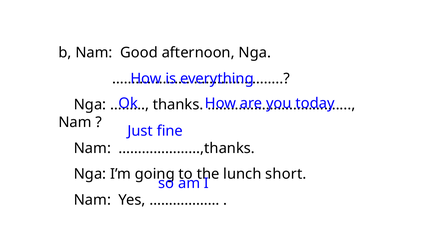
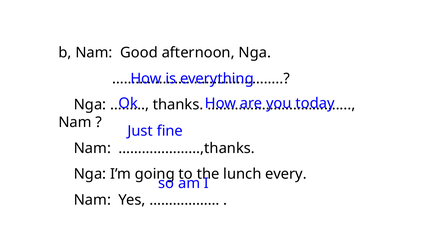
short: short -> every
